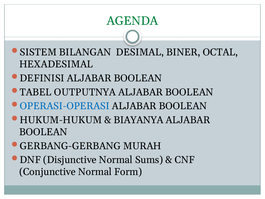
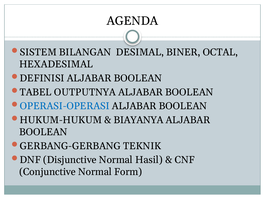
AGENDA colour: green -> black
MURAH: MURAH -> TEKNIK
Sums: Sums -> Hasil
